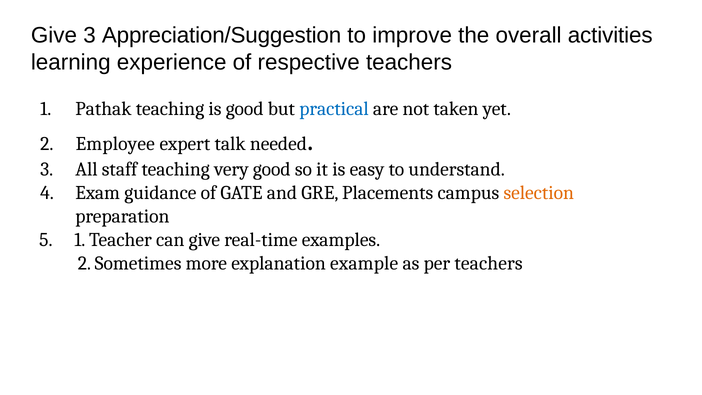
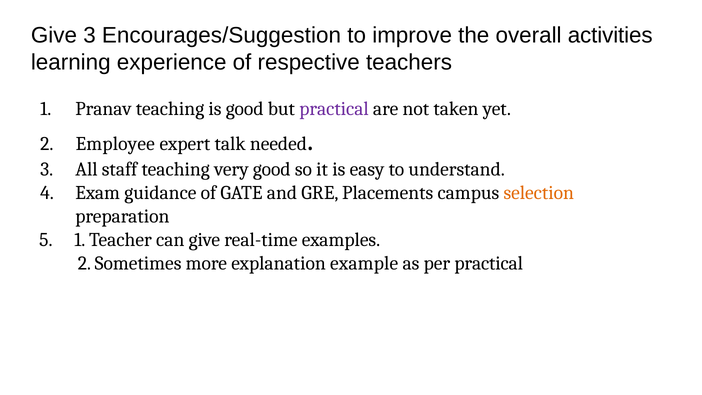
Appreciation/Suggestion: Appreciation/Suggestion -> Encourages/Suggestion
Pathak: Pathak -> Pranav
practical at (334, 109) colour: blue -> purple
per teachers: teachers -> practical
